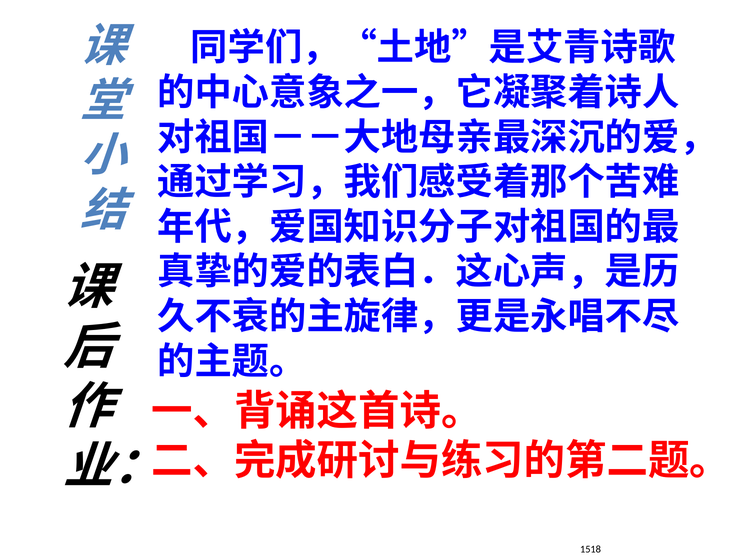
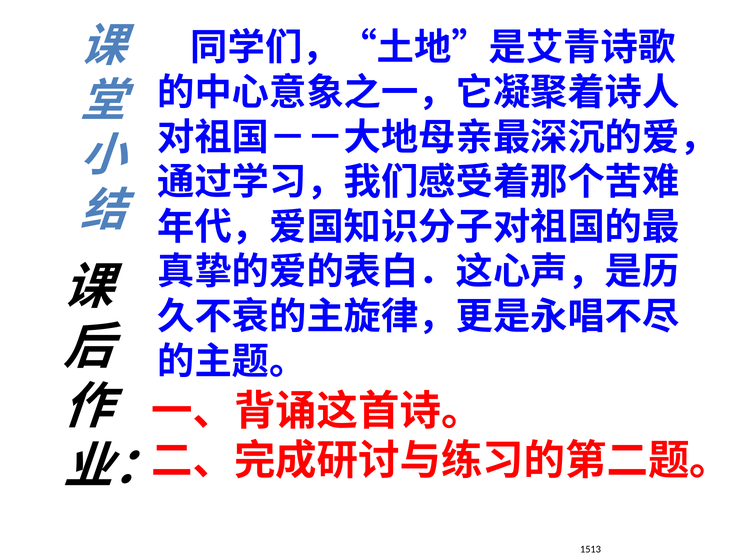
1518: 1518 -> 1513
